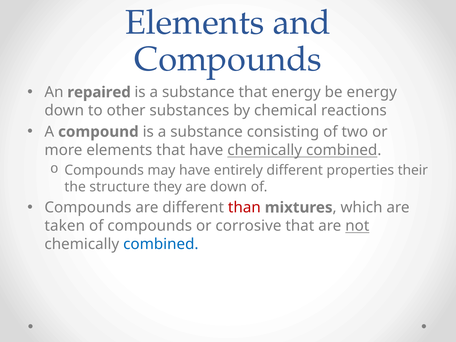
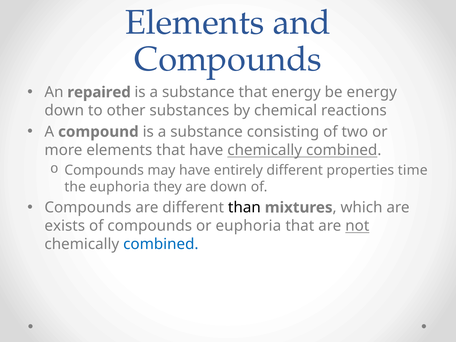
their: their -> time
the structure: structure -> euphoria
than colour: red -> black
taken: taken -> exists
or corrosive: corrosive -> euphoria
